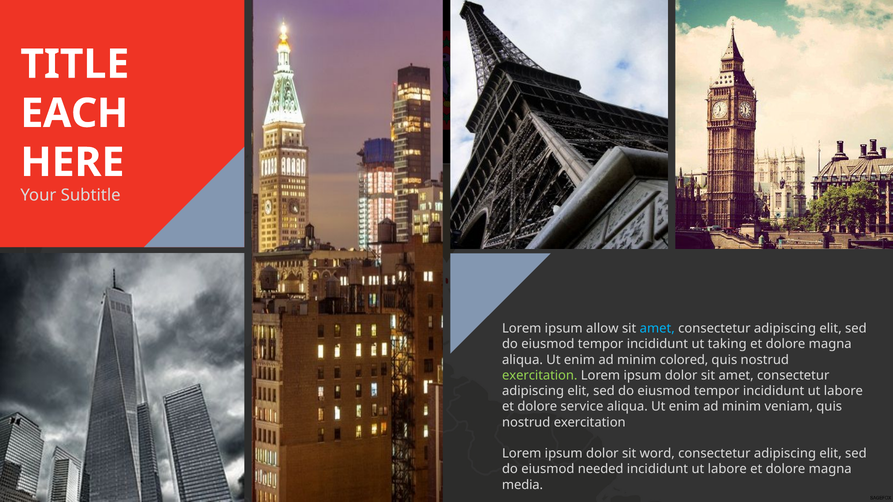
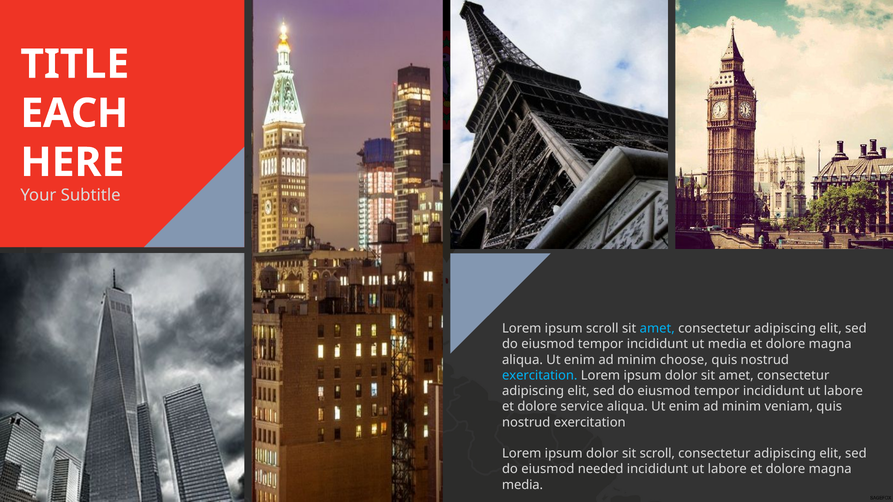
allow at (602, 329): allow -> scroll
ut taking: taking -> media
colored: colored -> choose
exercitation at (540, 376) colour: light green -> light blue
sit word: word -> scroll
